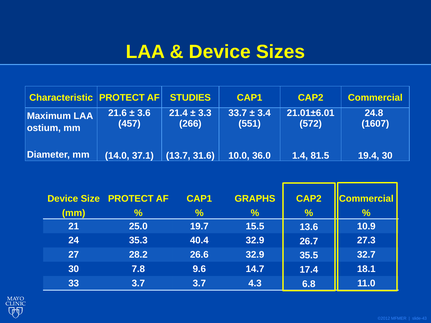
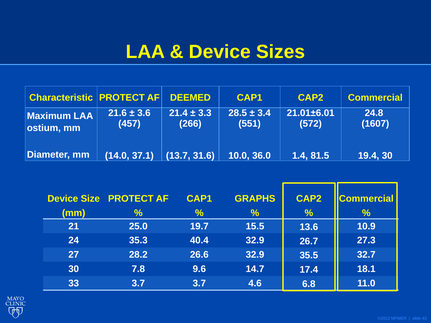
STUDIES: STUDIES -> DEEMED
33.7: 33.7 -> 28.5
4.3: 4.3 -> 4.6
